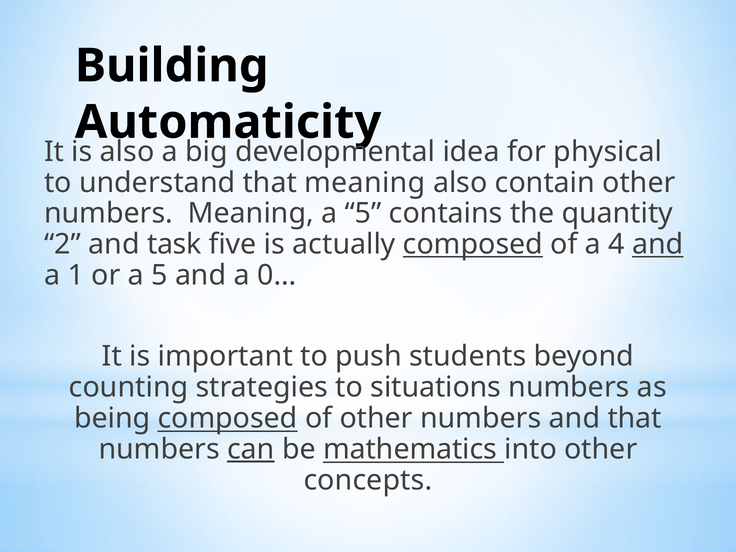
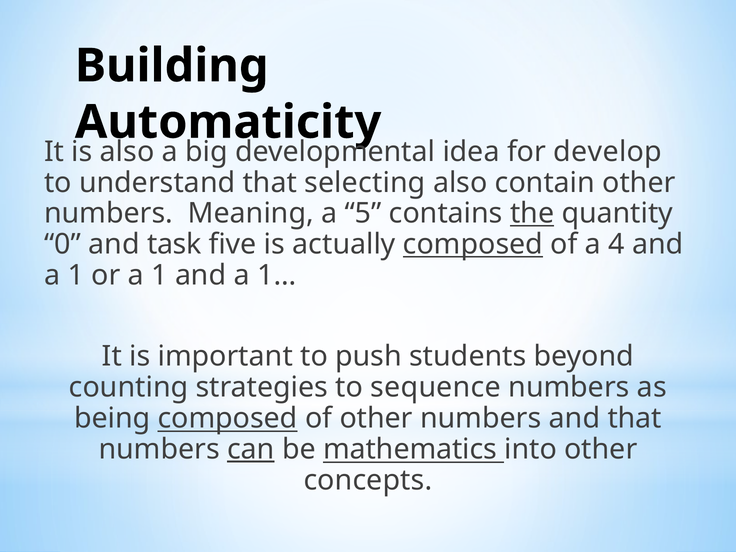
physical: physical -> develop
that meaning: meaning -> selecting
the underline: none -> present
2: 2 -> 0
and at (658, 244) underline: present -> none
or a 5: 5 -> 1
0…: 0… -> 1…
situations: situations -> sequence
